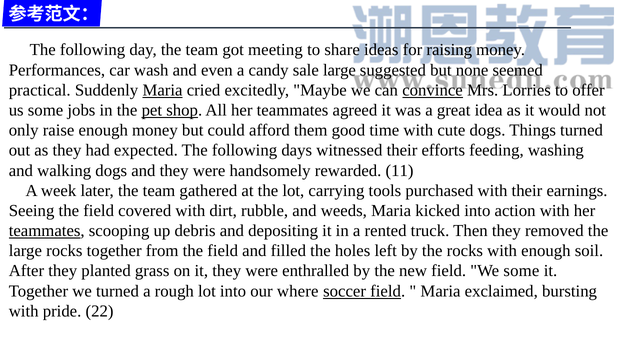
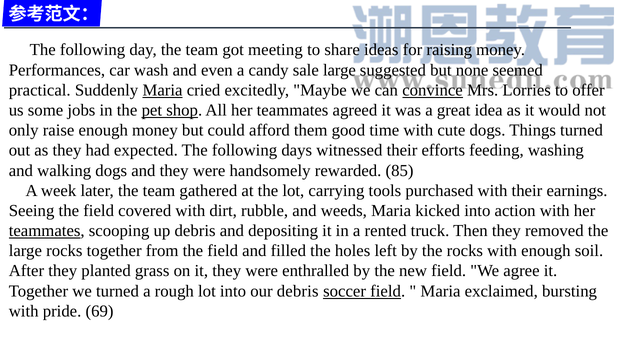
11: 11 -> 85
We some: some -> agree
our where: where -> debris
22: 22 -> 69
